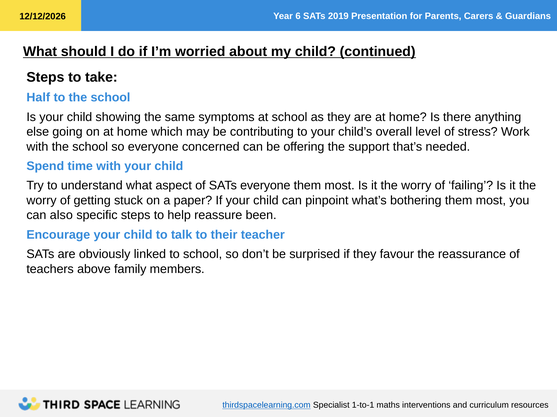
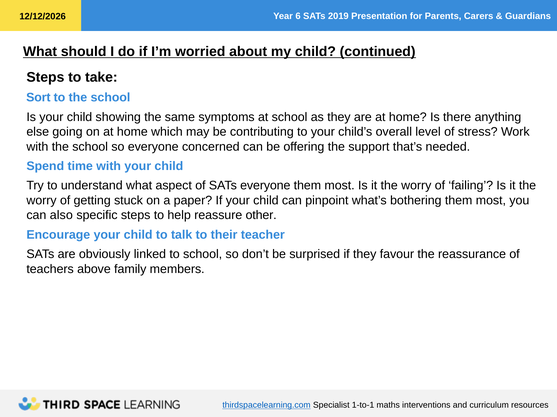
Half: Half -> Sort
been: been -> other
